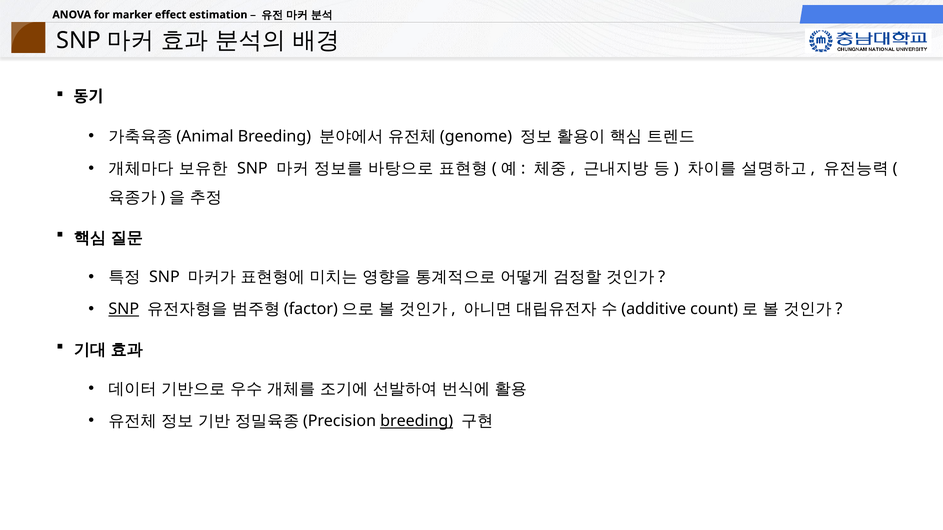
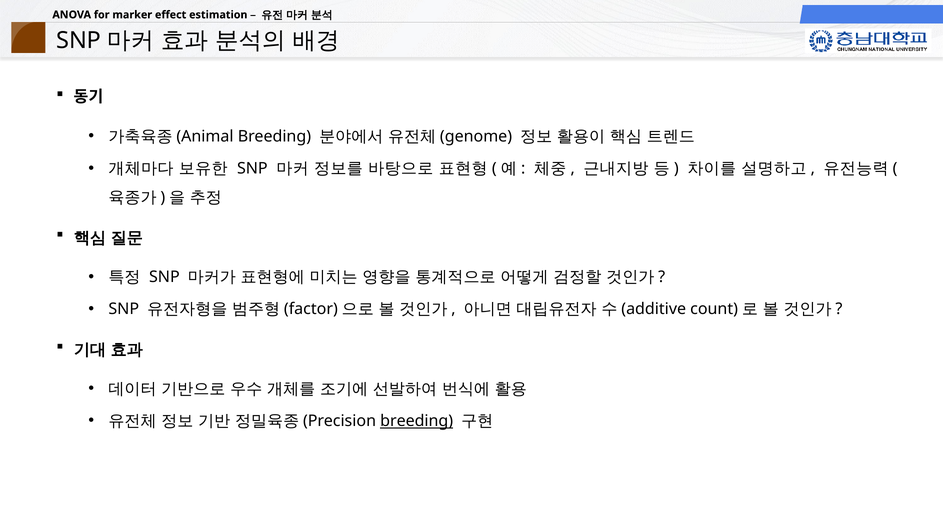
SNP at (124, 309) underline: present -> none
